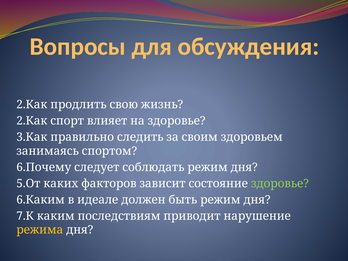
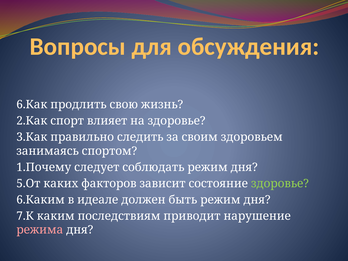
2.Как at (32, 105): 2.Как -> 6.Как
6.Почему: 6.Почему -> 1.Почему
режима colour: yellow -> pink
